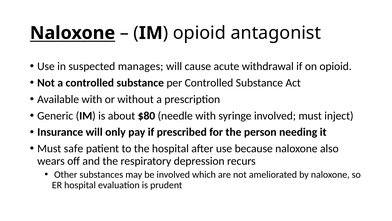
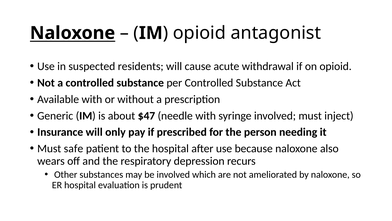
manages: manages -> residents
$80: $80 -> $47
